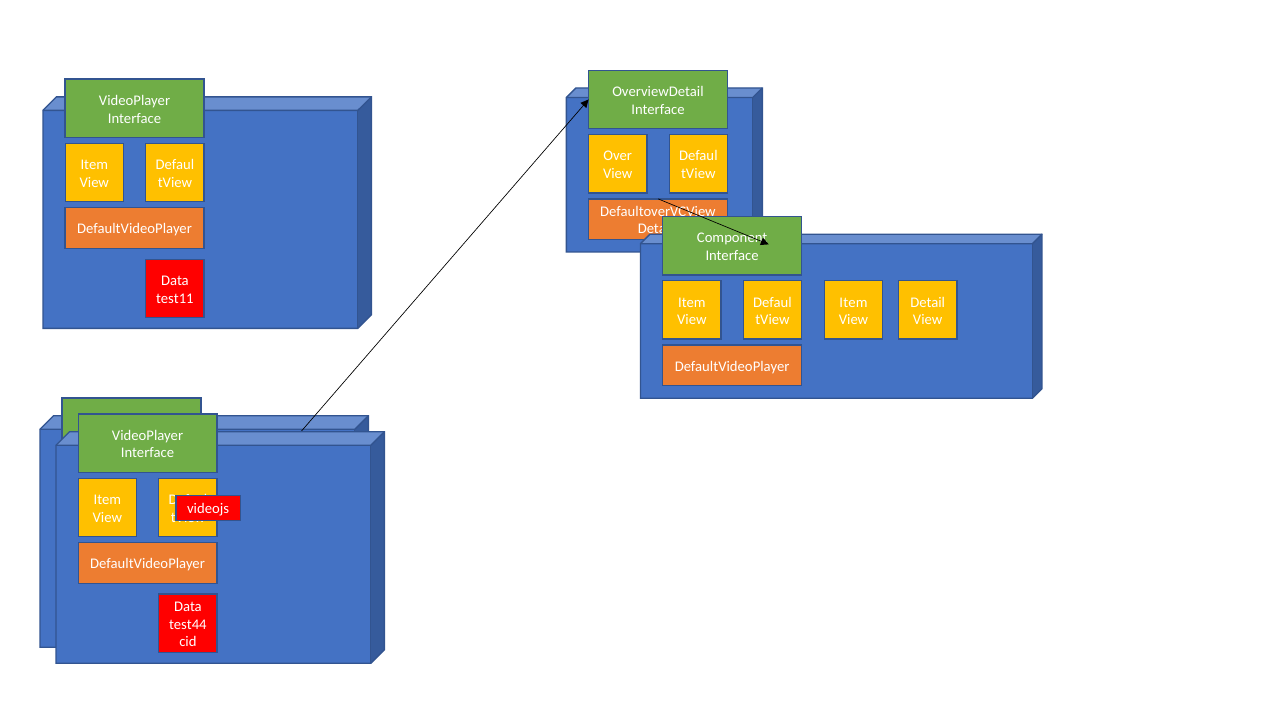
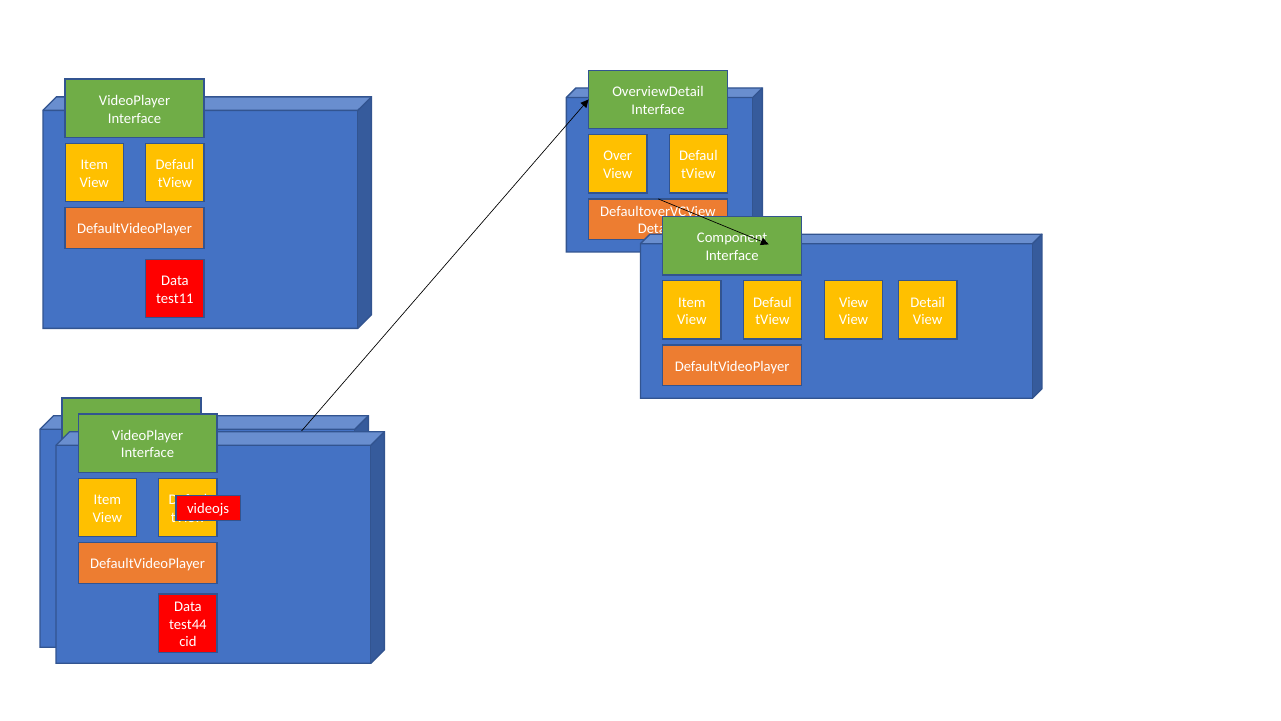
Item at (853, 302): Item -> View
